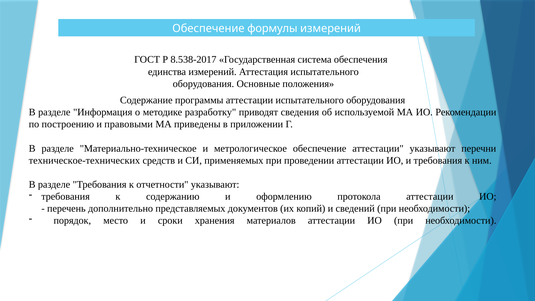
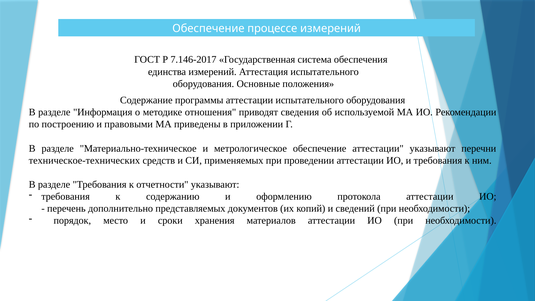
формулы: формулы -> процессе
8.538-2017: 8.538-2017 -> 7.146-2017
разработку: разработку -> отношения
